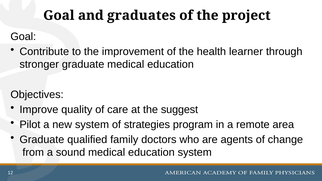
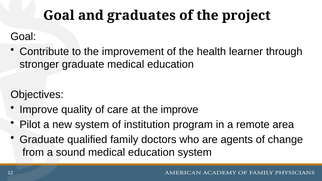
the suggest: suggest -> improve
strategies: strategies -> institution
